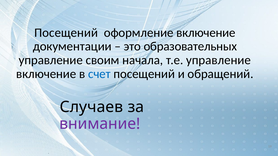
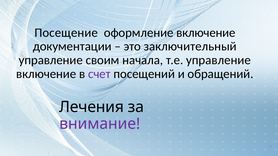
Посещений at (66, 33): Посещений -> Посещение
образовательных: образовательных -> заключительный
счет colour: blue -> purple
Случаев: Случаев -> Лечения
